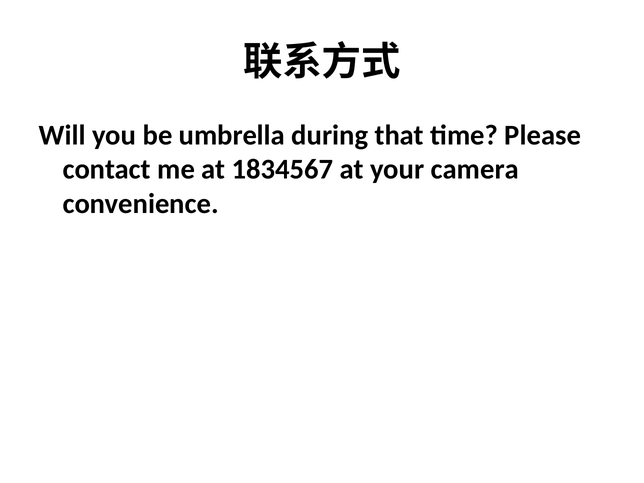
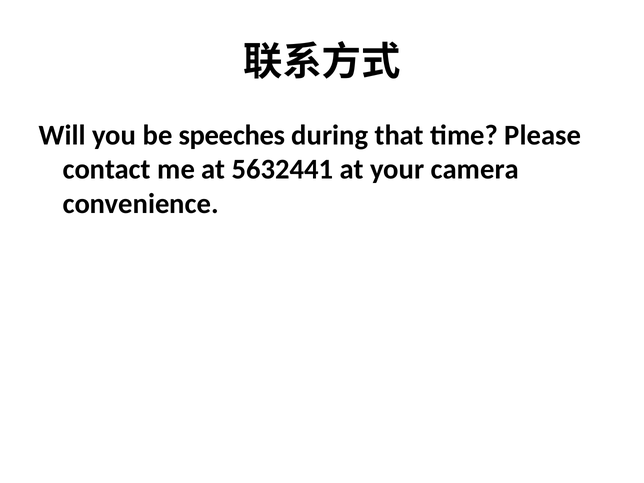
umbrella: umbrella -> speeches
1834567: 1834567 -> 5632441
